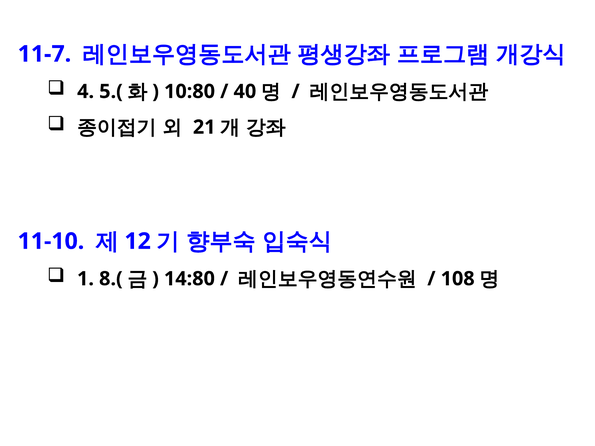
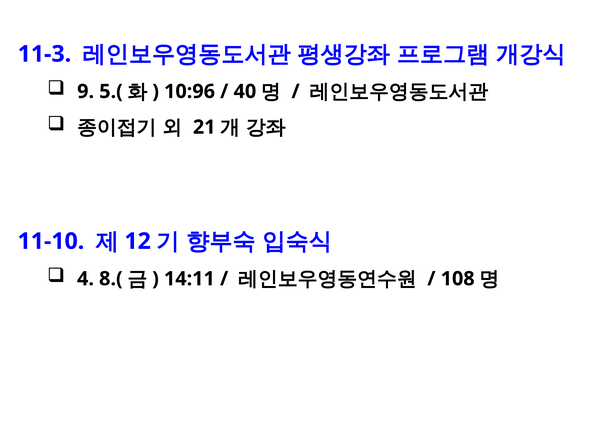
11-7: 11-7 -> 11-3
4: 4 -> 9
10:80: 10:80 -> 10:96
1: 1 -> 4
14:80: 14:80 -> 14:11
